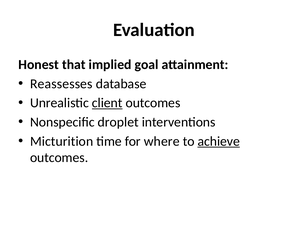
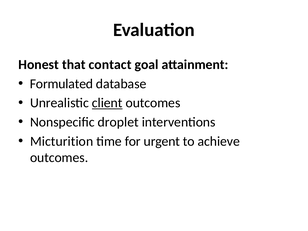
implied: implied -> contact
Reassesses: Reassesses -> Formulated
where: where -> urgent
achieve underline: present -> none
